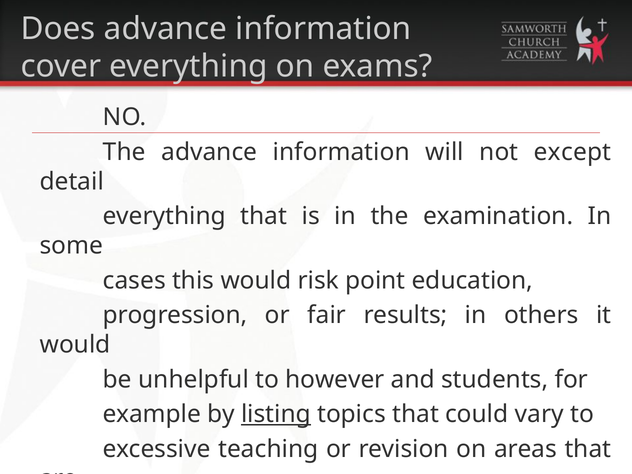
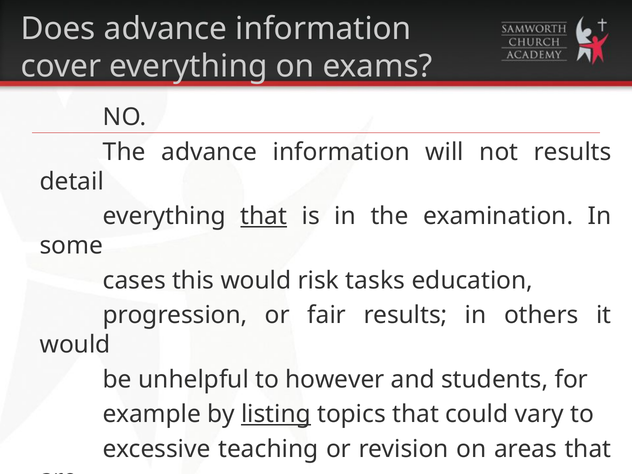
not except: except -> results
that at (264, 216) underline: none -> present
point: point -> tasks
